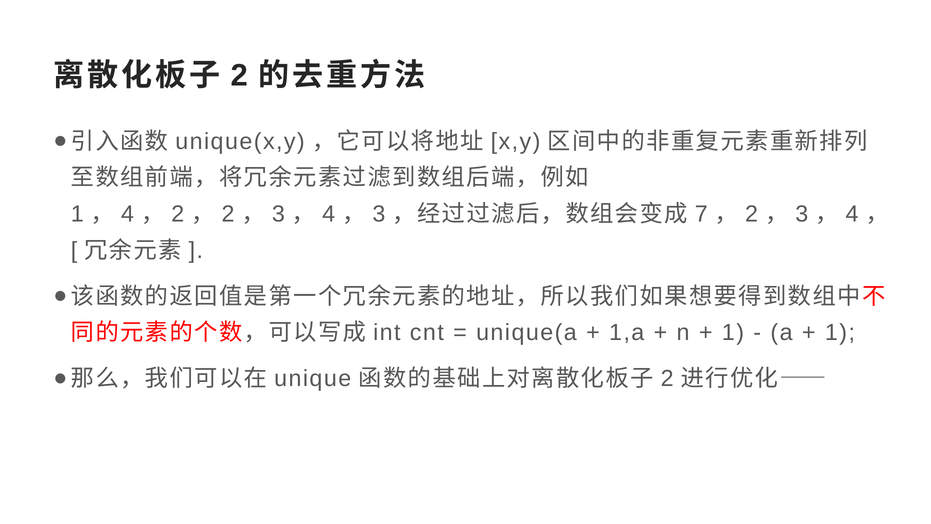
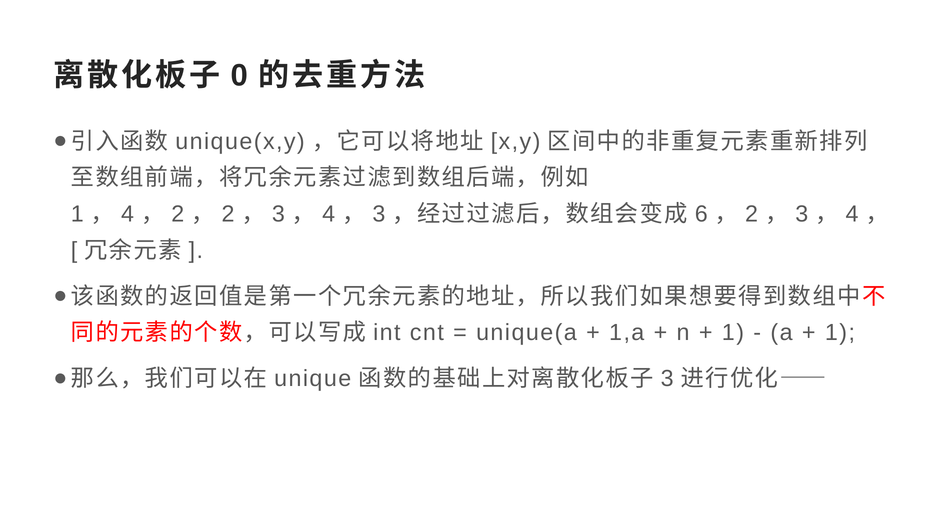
2 at (239, 76): 2 -> 0
7: 7 -> 6
2 at (667, 378): 2 -> 3
